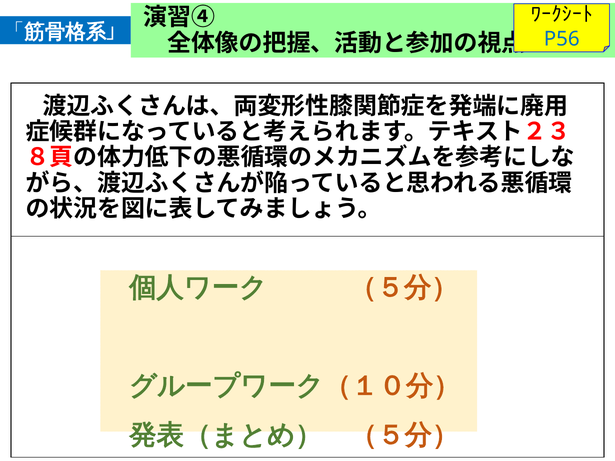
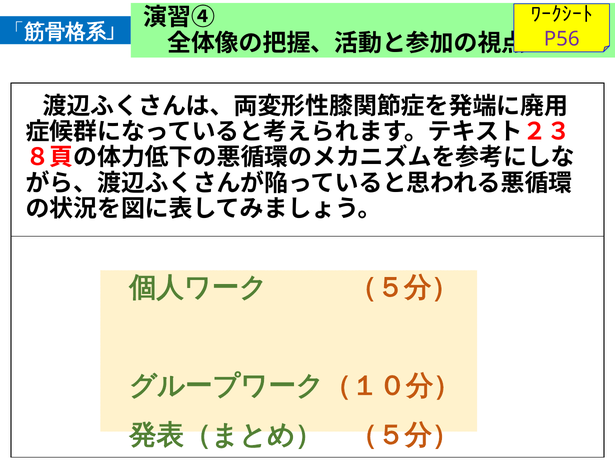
P56 colour: blue -> purple
